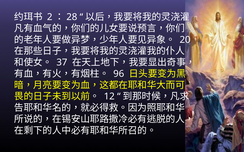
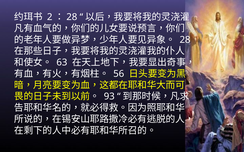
20 at (185, 40): 20 -> 28
37: 37 -> 63
96: 96 -> 56
12: 12 -> 93
